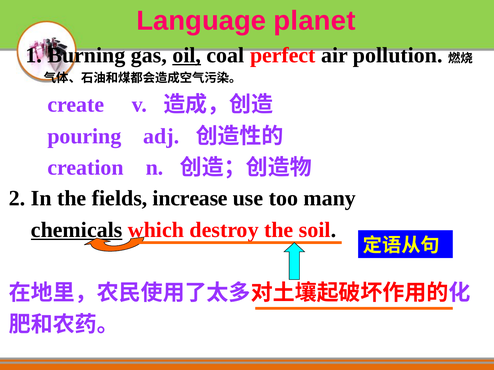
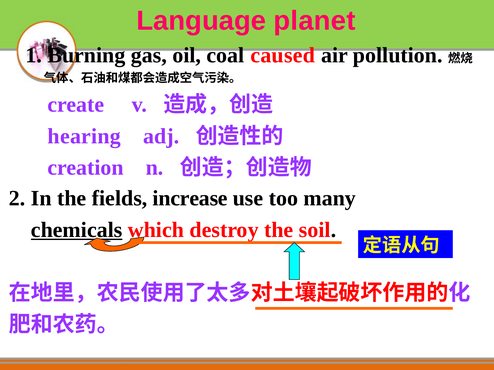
oil underline: present -> none
perfect: perfect -> caused
pouring: pouring -> hearing
